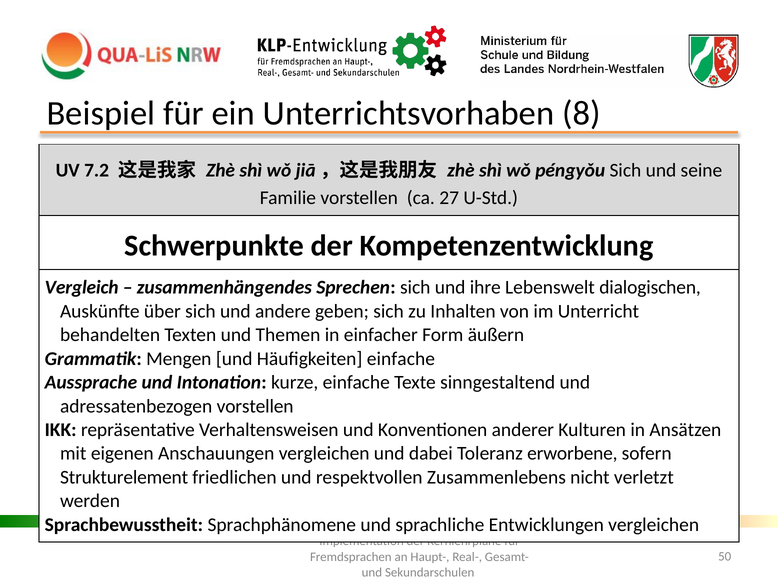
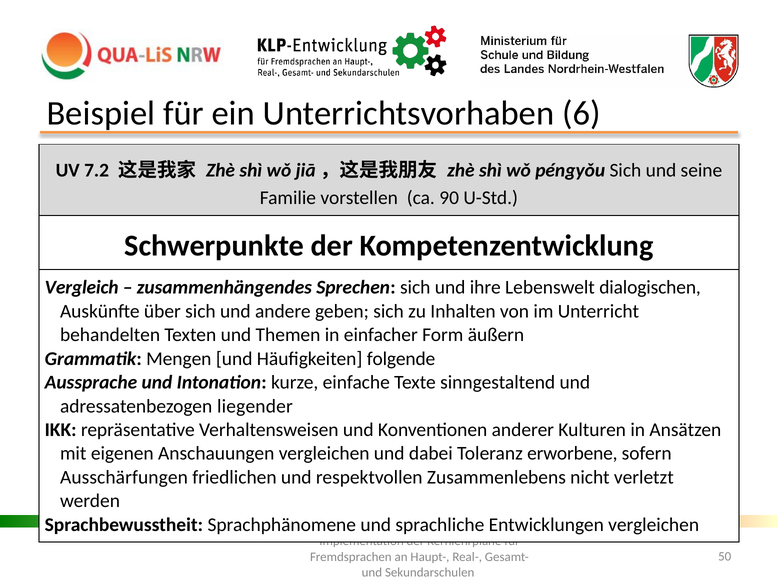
8: 8 -> 6
27: 27 -> 90
Häufigkeiten einfache: einfache -> folgende
adressatenbezogen vorstellen: vorstellen -> liegender
Strukturelement: Strukturelement -> Ausschärfungen
